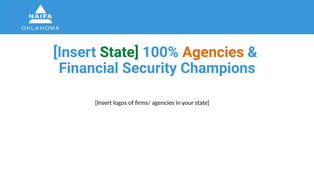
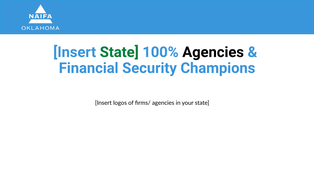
Agencies at (213, 52) colour: orange -> black
